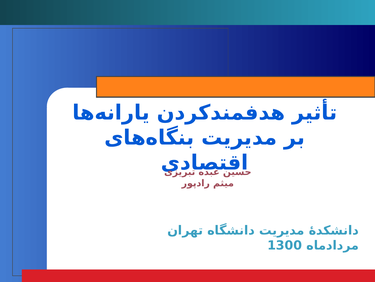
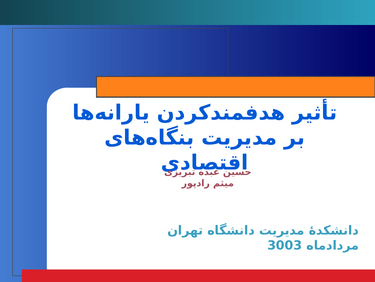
1300: 1300 -> 3003
